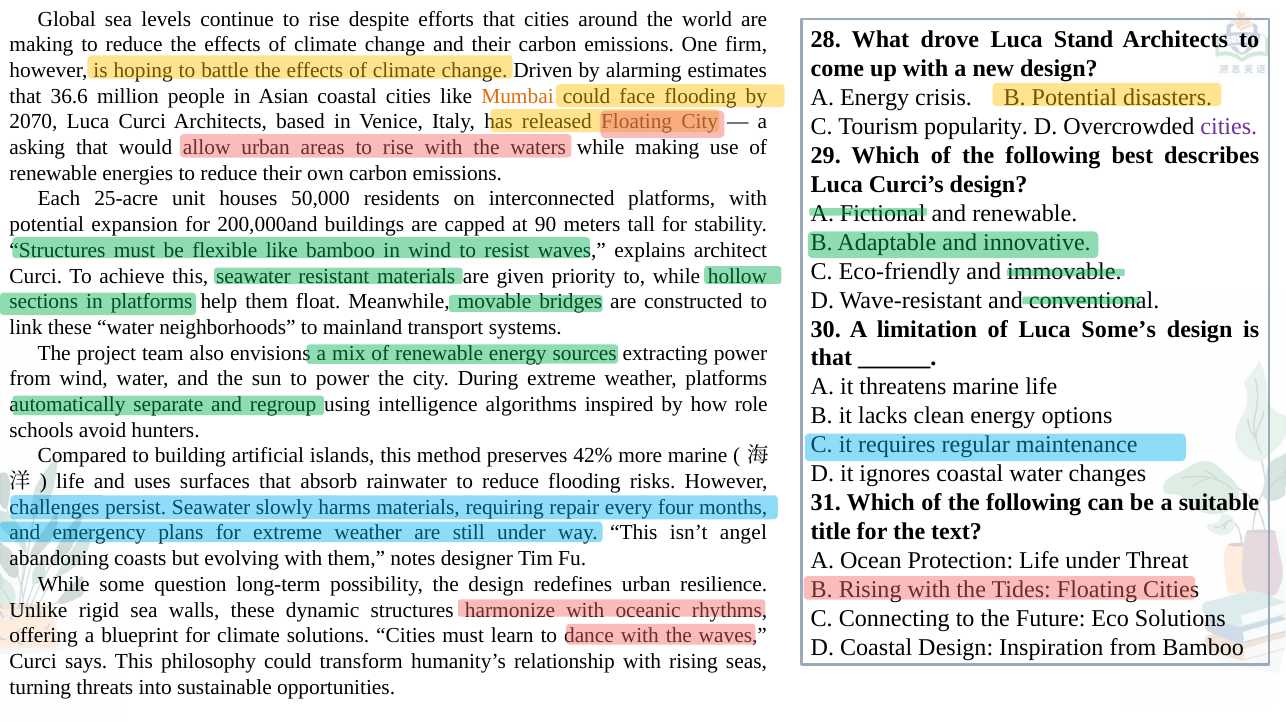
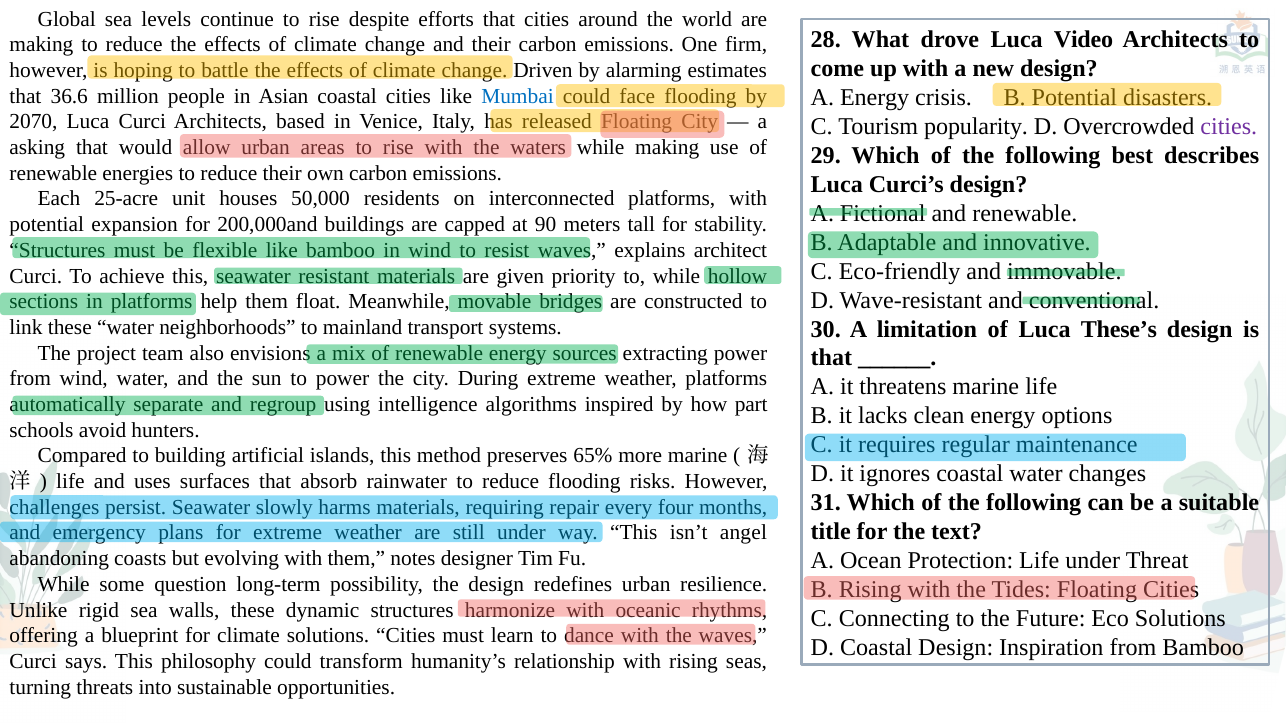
Stand: Stand -> Video
Mumbai colour: orange -> blue
Some’s: Some’s -> These’s
role: role -> part
42%: 42% -> 65%
